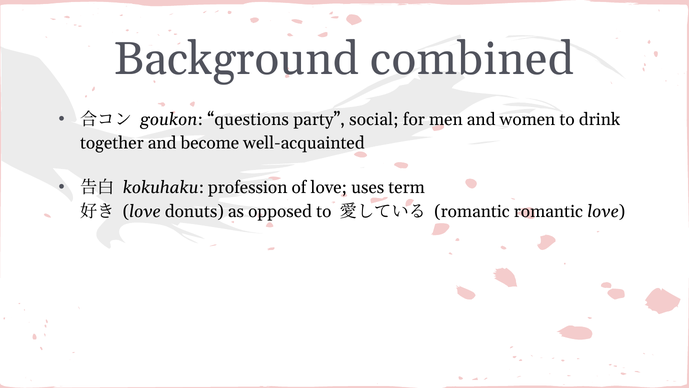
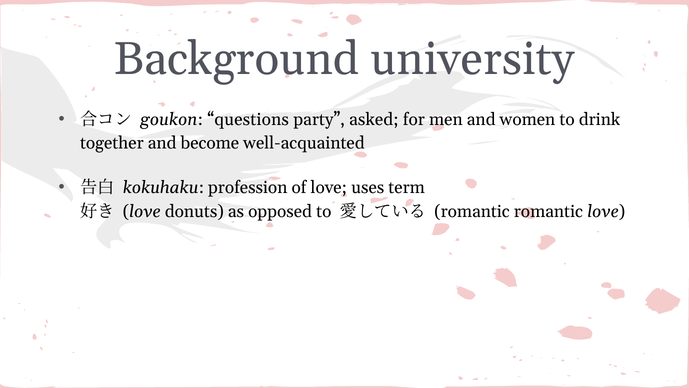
combined: combined -> university
social: social -> asked
